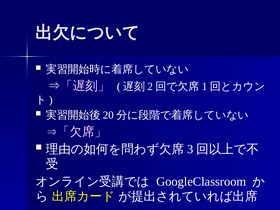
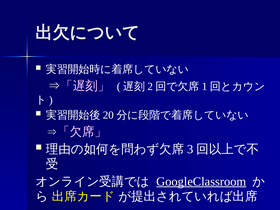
GoogleClassroom underline: none -> present
